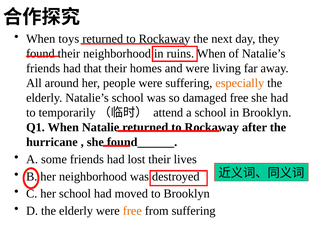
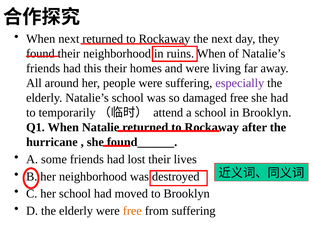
When toys: toys -> next
that: that -> this
especially colour: orange -> purple
